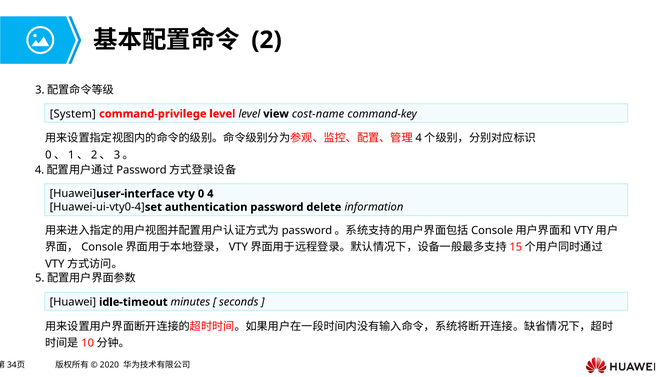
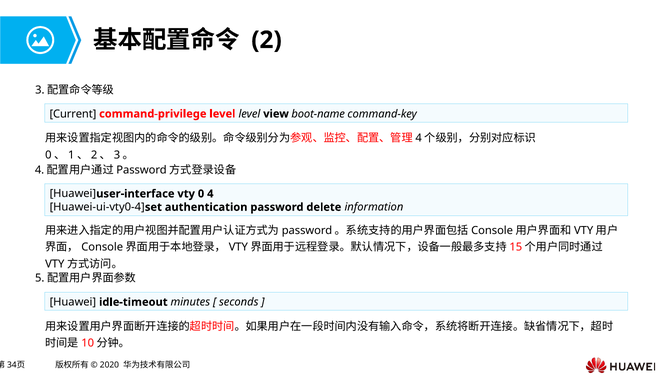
System: System -> Current
cost-name: cost-name -> boot-name
